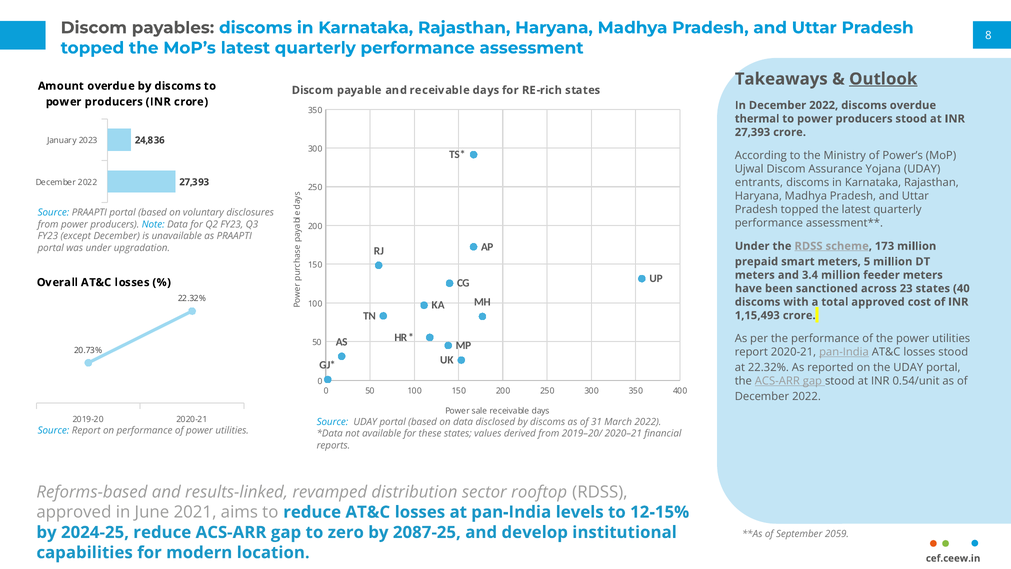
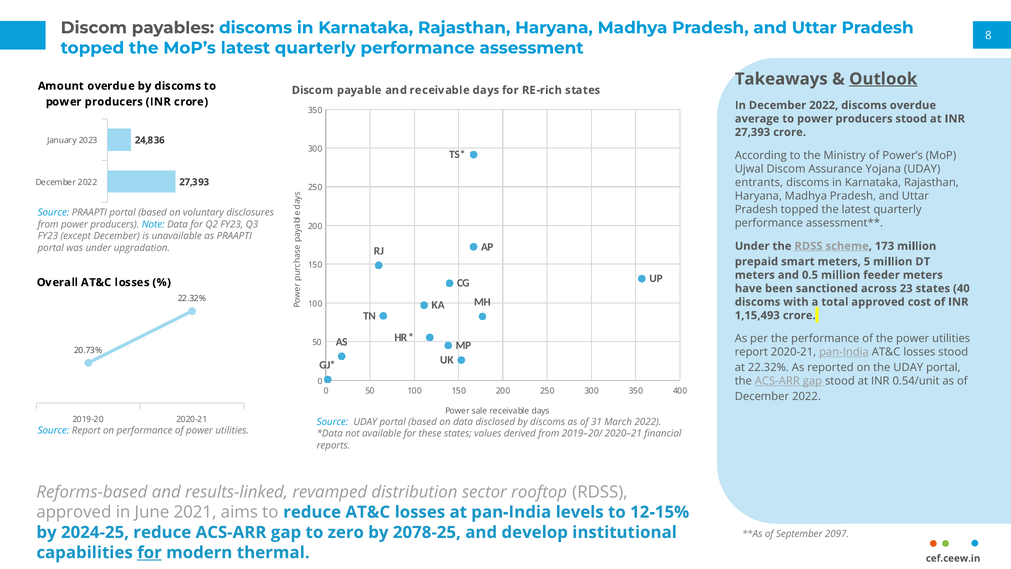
thermal: thermal -> average
3.4: 3.4 -> 0.5
2087-25: 2087-25 -> 2078-25
2059: 2059 -> 2097
for at (149, 552) underline: none -> present
location: location -> thermal
